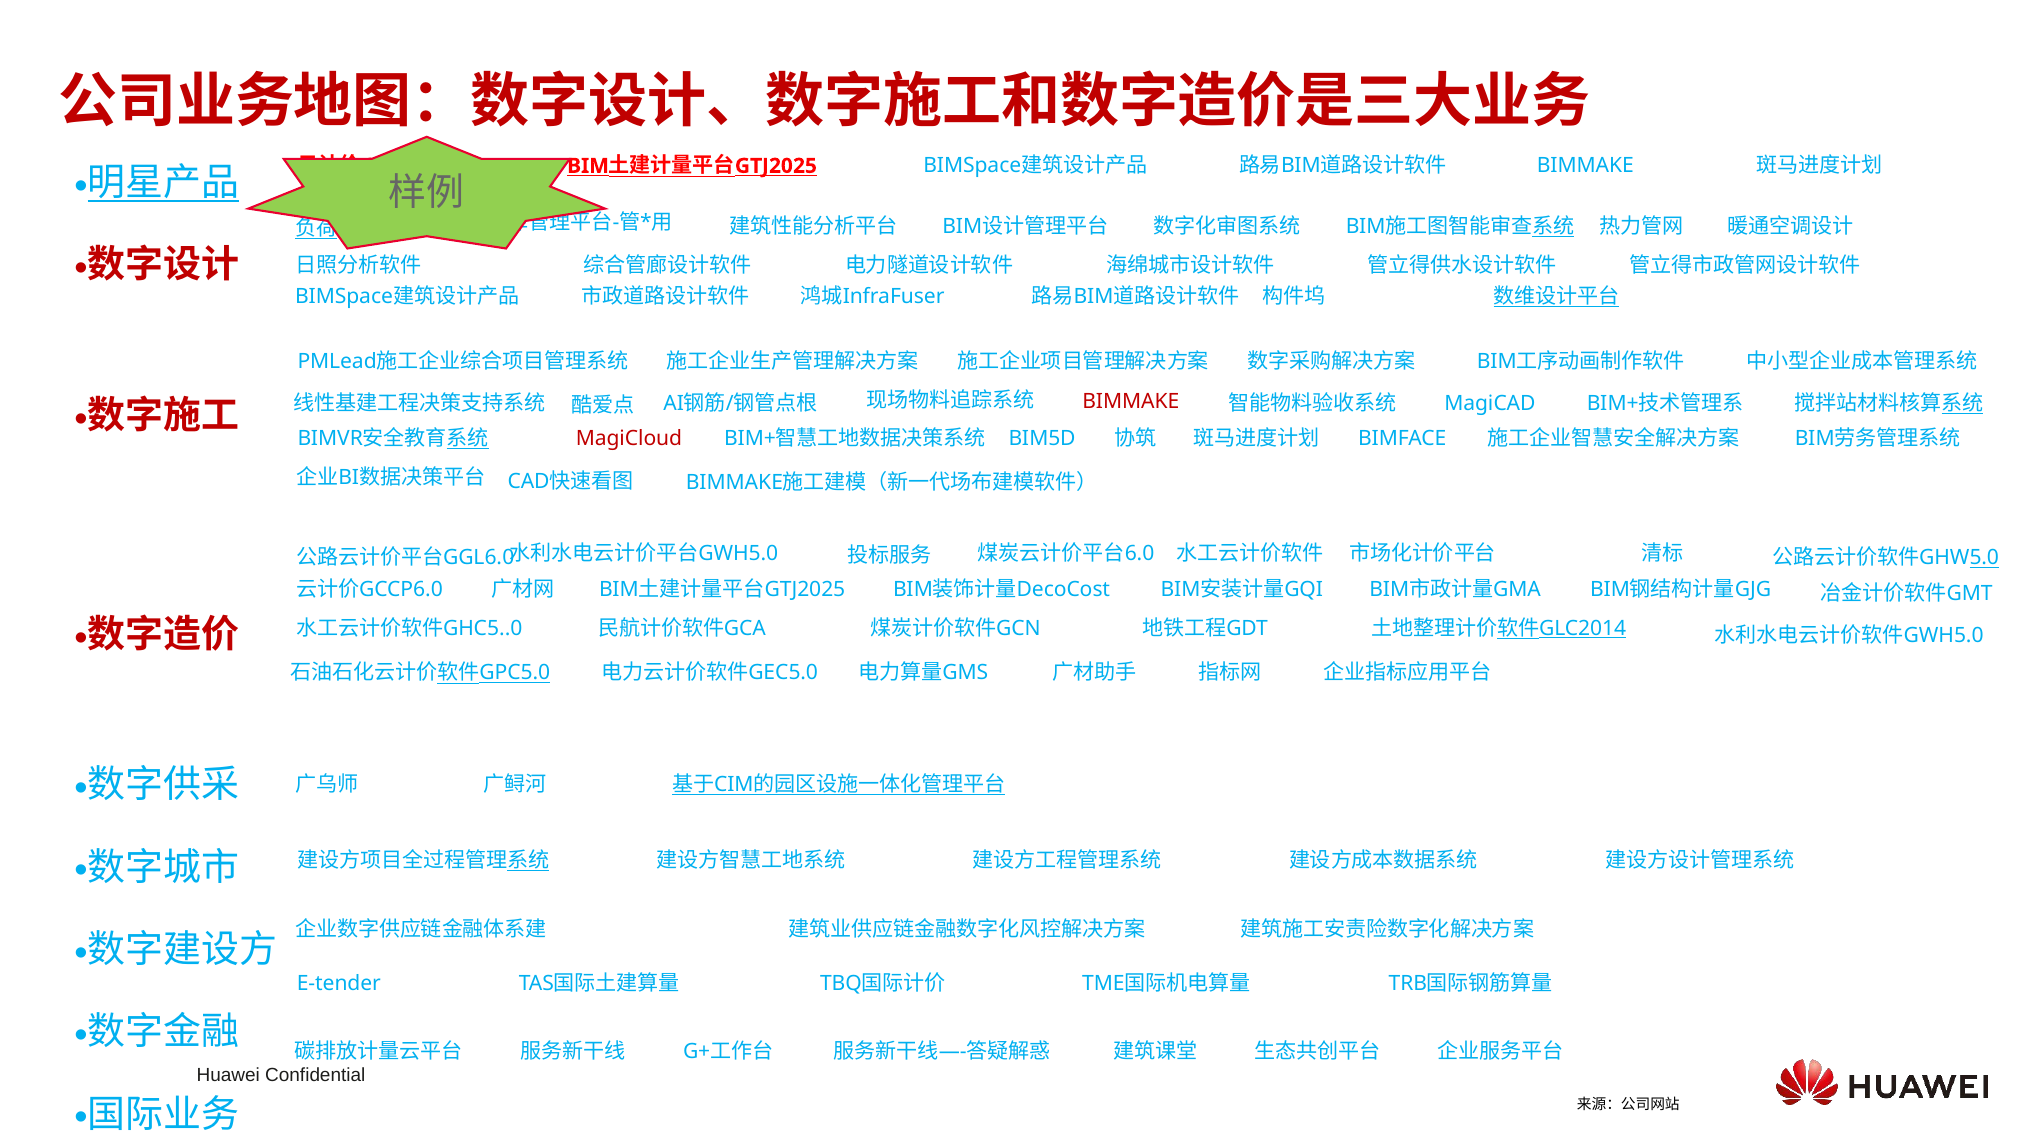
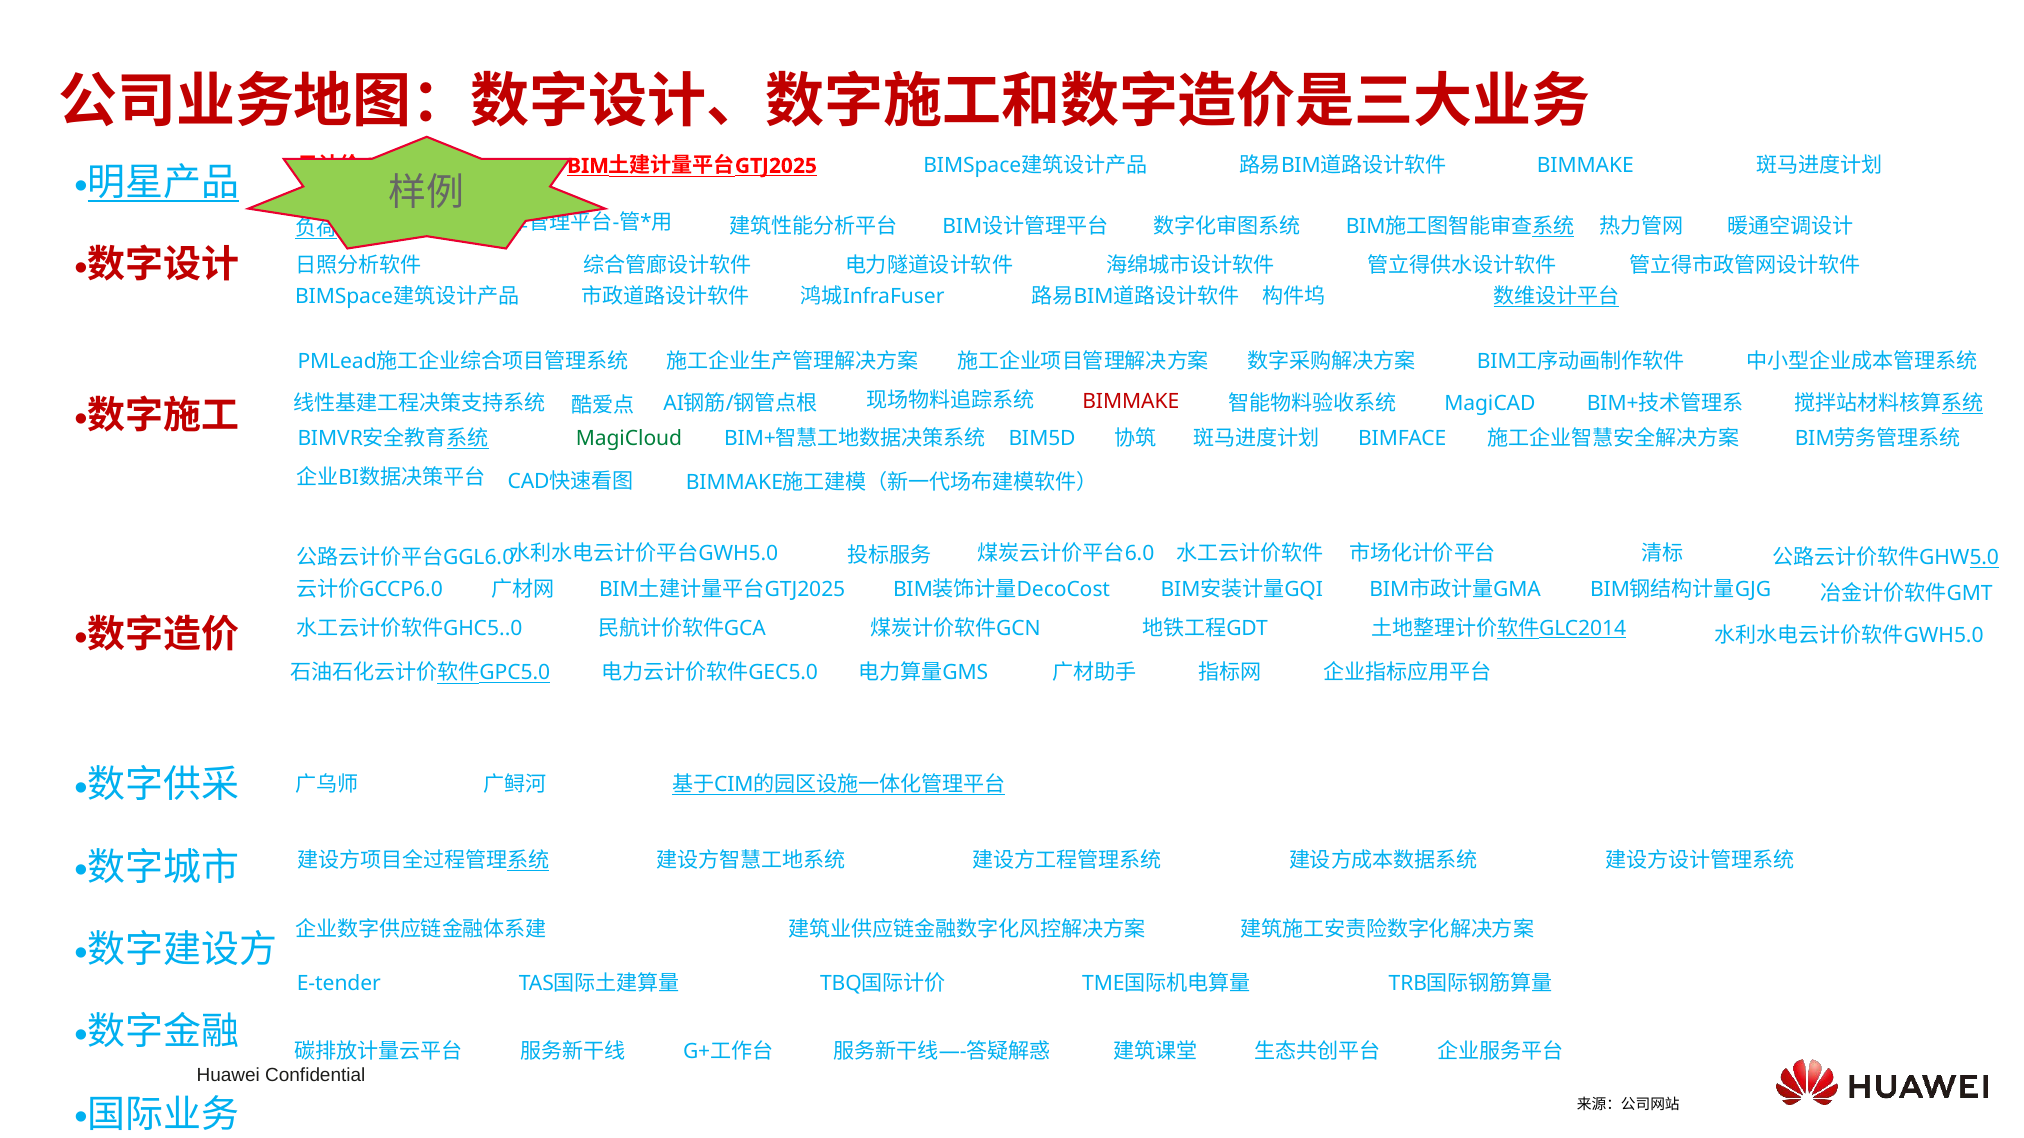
MagiCloud colour: red -> green
